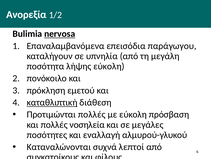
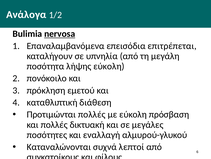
Ανορεξία: Ανορεξία -> Ανάλογα
παράγωγου: παράγωγου -> επιτρέπεται
καταθλιπτική underline: present -> none
νοσηλεία: νοσηλεία -> δικτυακή
